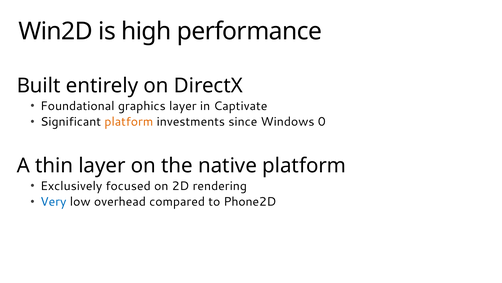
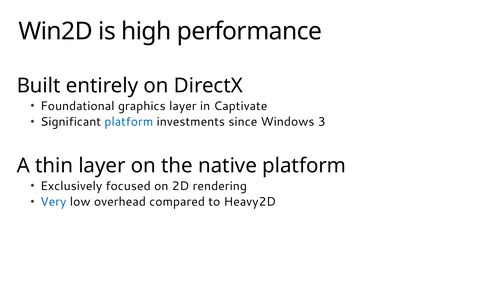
platform at (129, 122) colour: orange -> blue
0: 0 -> 3
Phone2D: Phone2D -> Heavy2D
